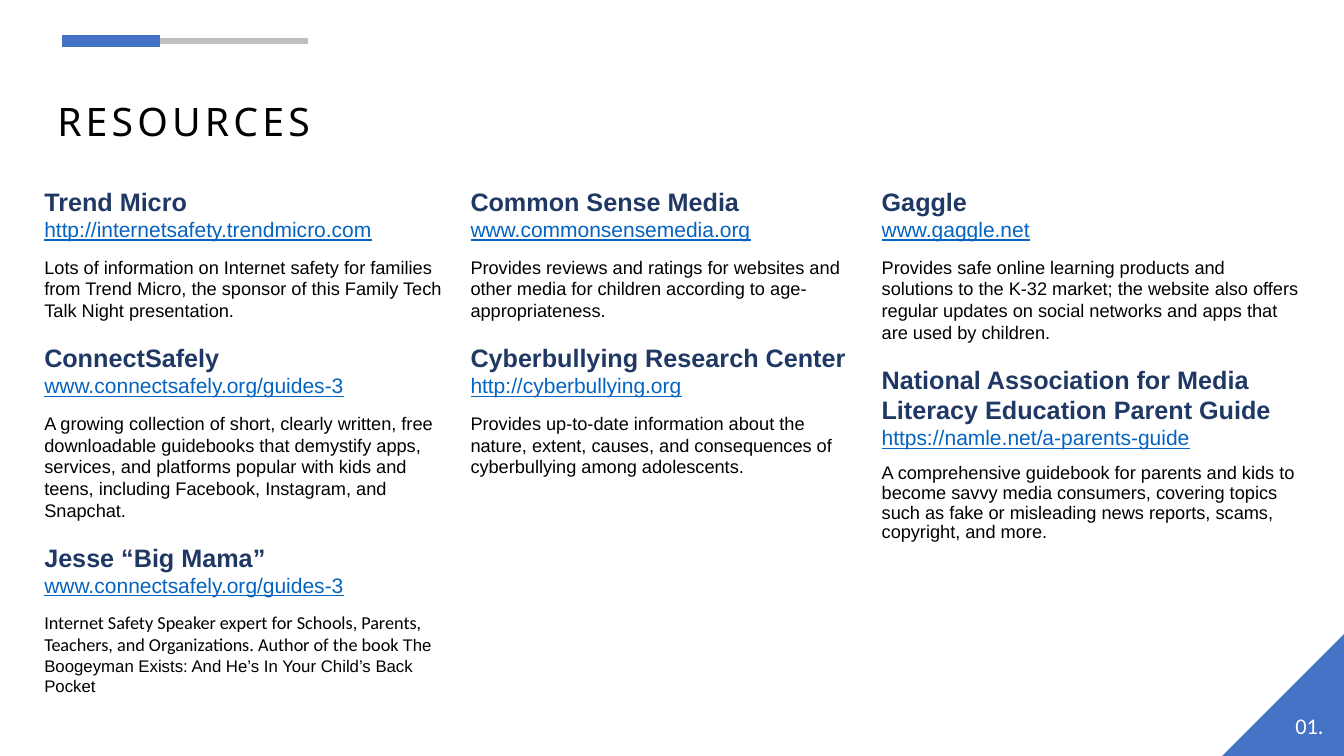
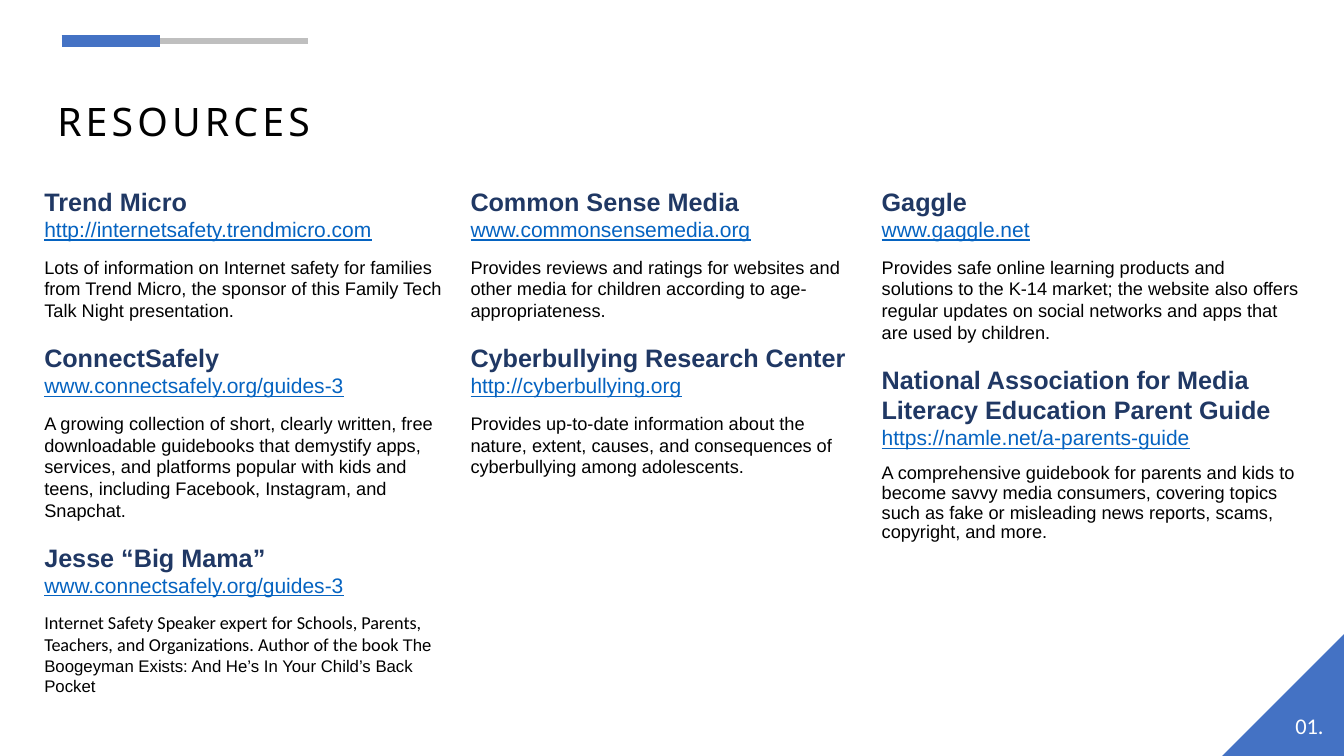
K-32: K-32 -> K-14
